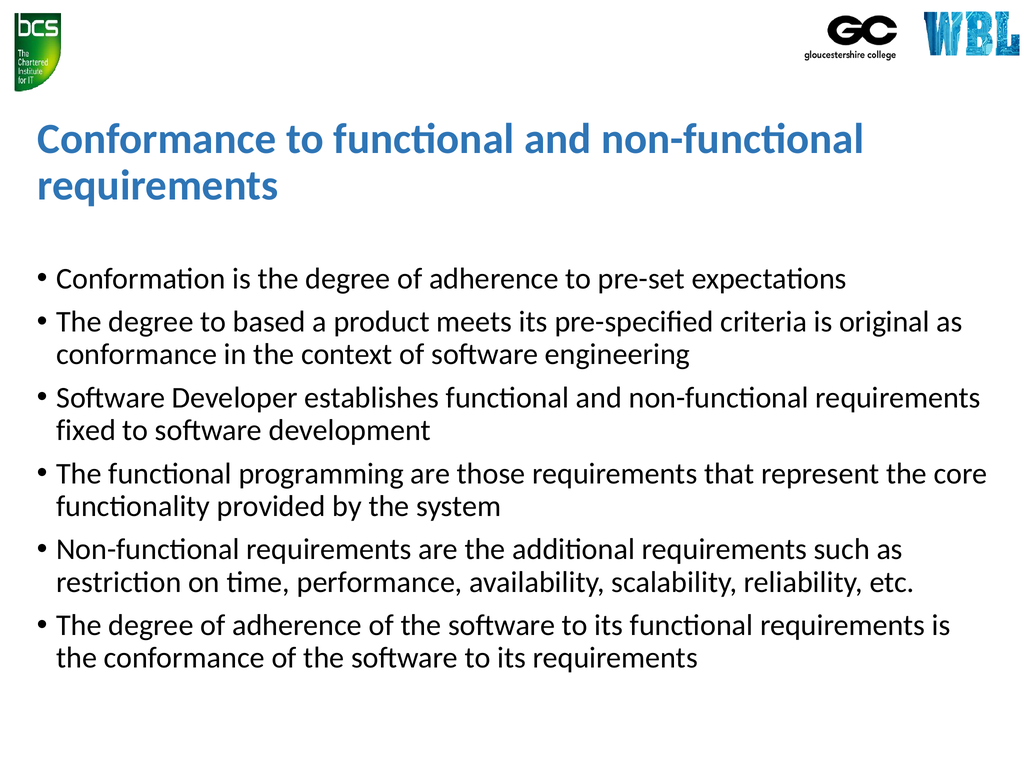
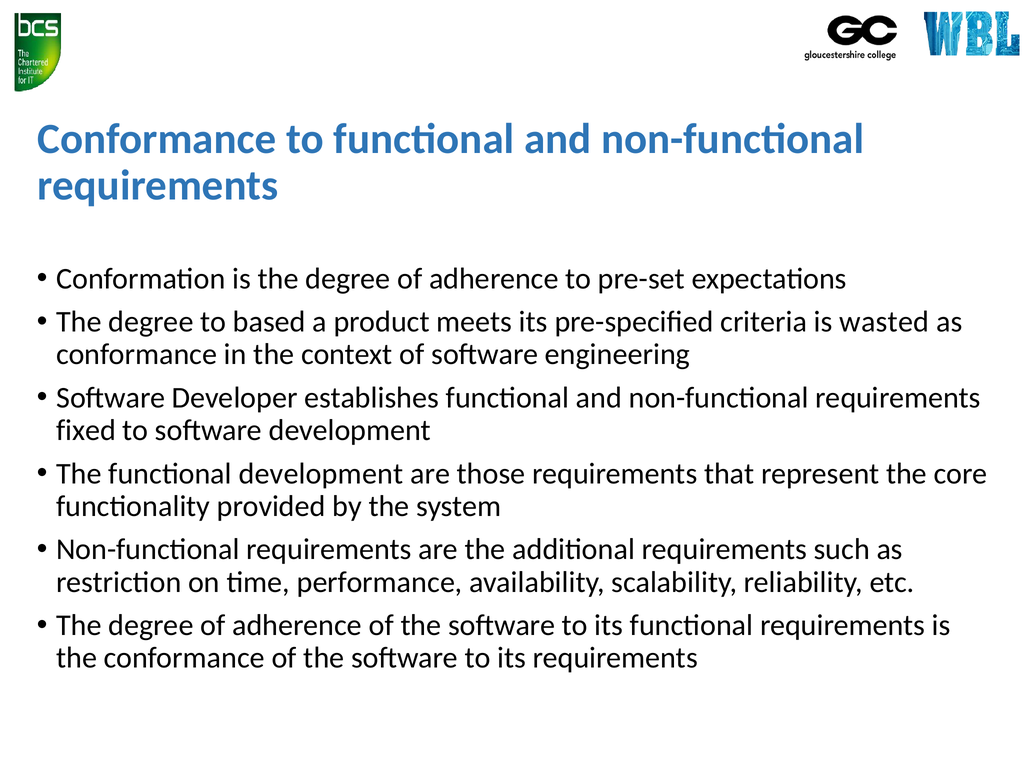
original: original -> wasted
functional programming: programming -> development
